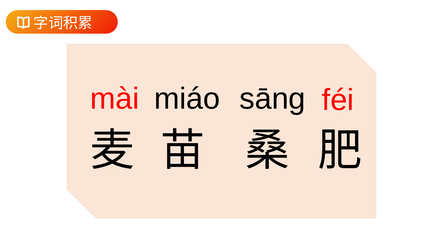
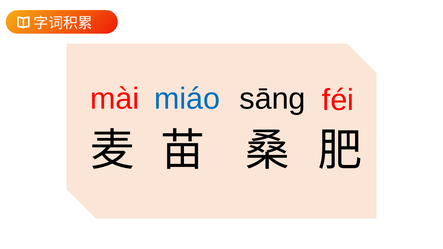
miáo colour: black -> blue
